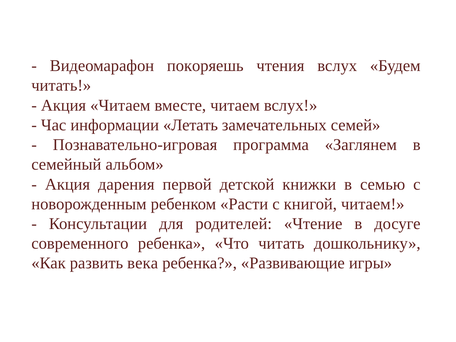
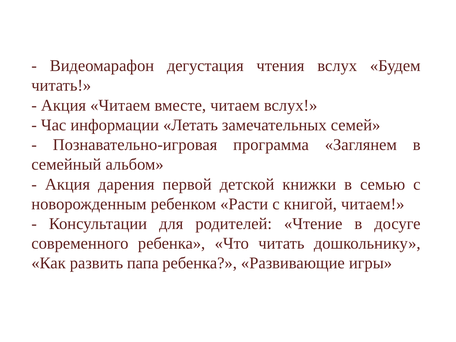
покоряешь: покоряешь -> дегустация
века: века -> папа
